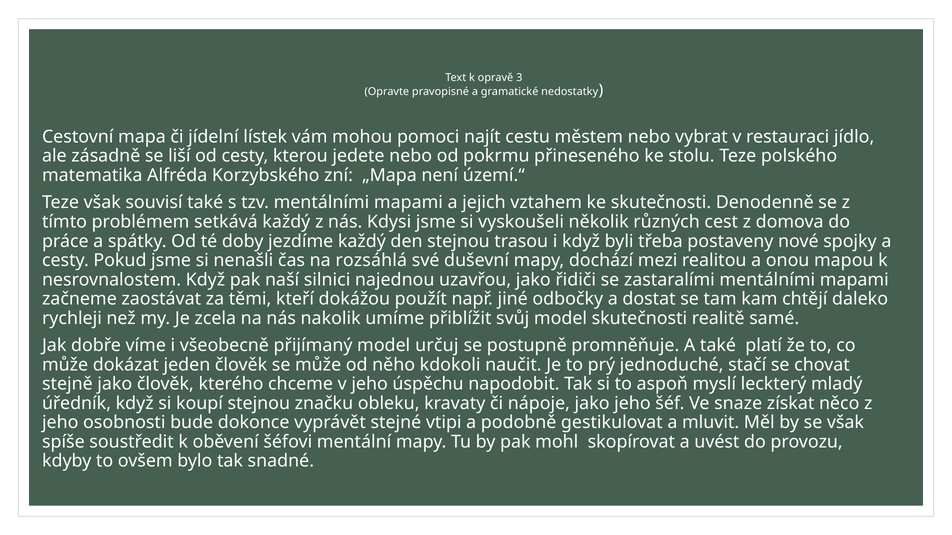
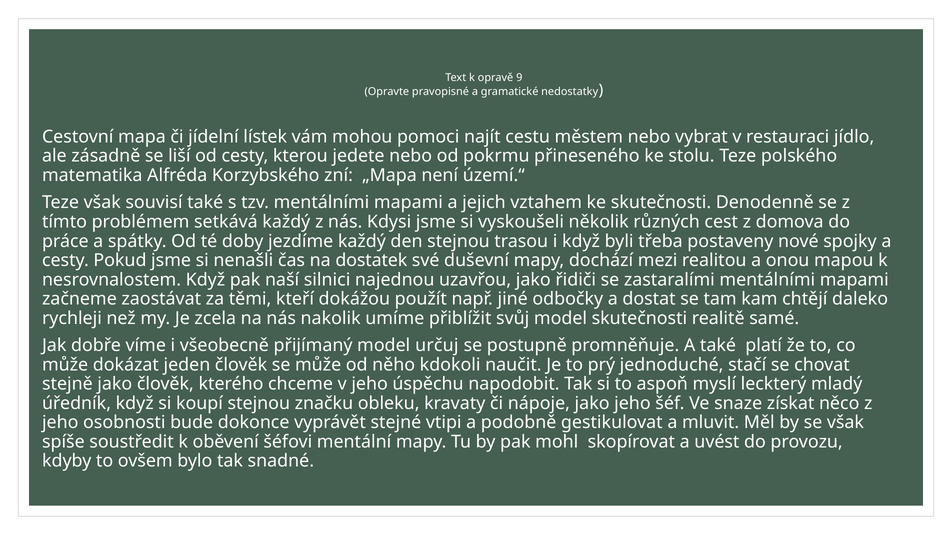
3: 3 -> 9
rozsáhlá: rozsáhlá -> dostatek
